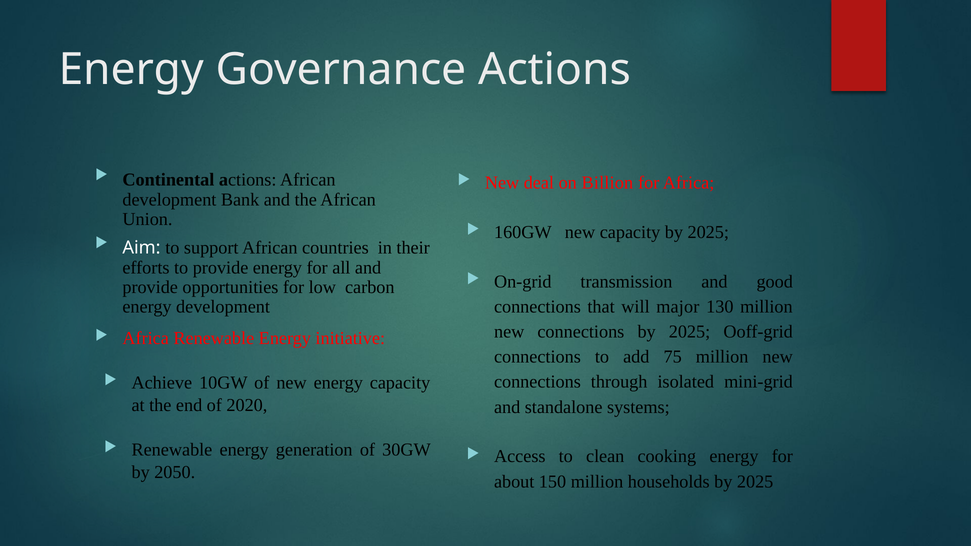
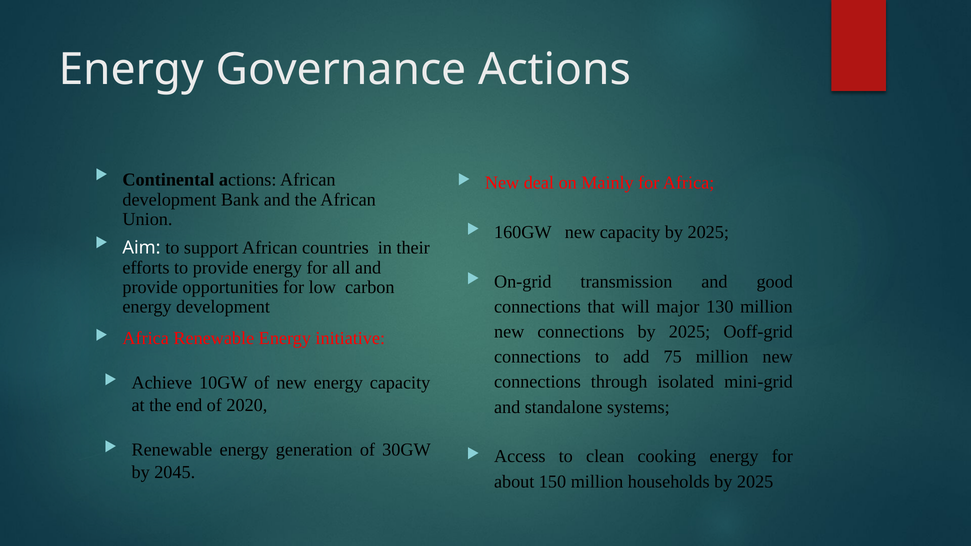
Billion: Billion -> Mainly
2050: 2050 -> 2045
